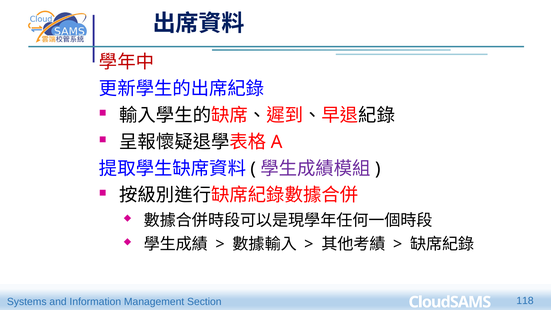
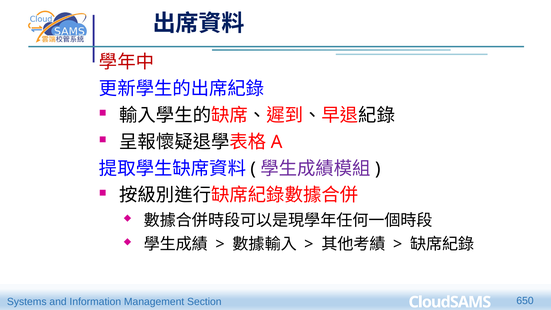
118: 118 -> 650
